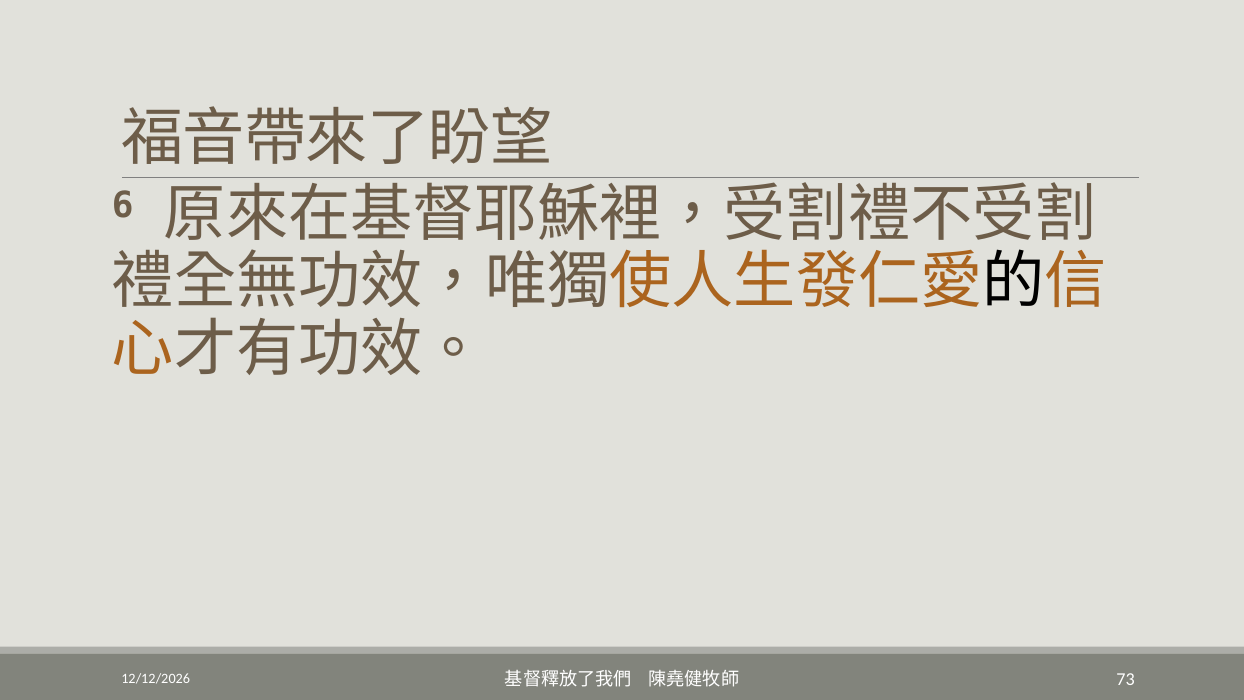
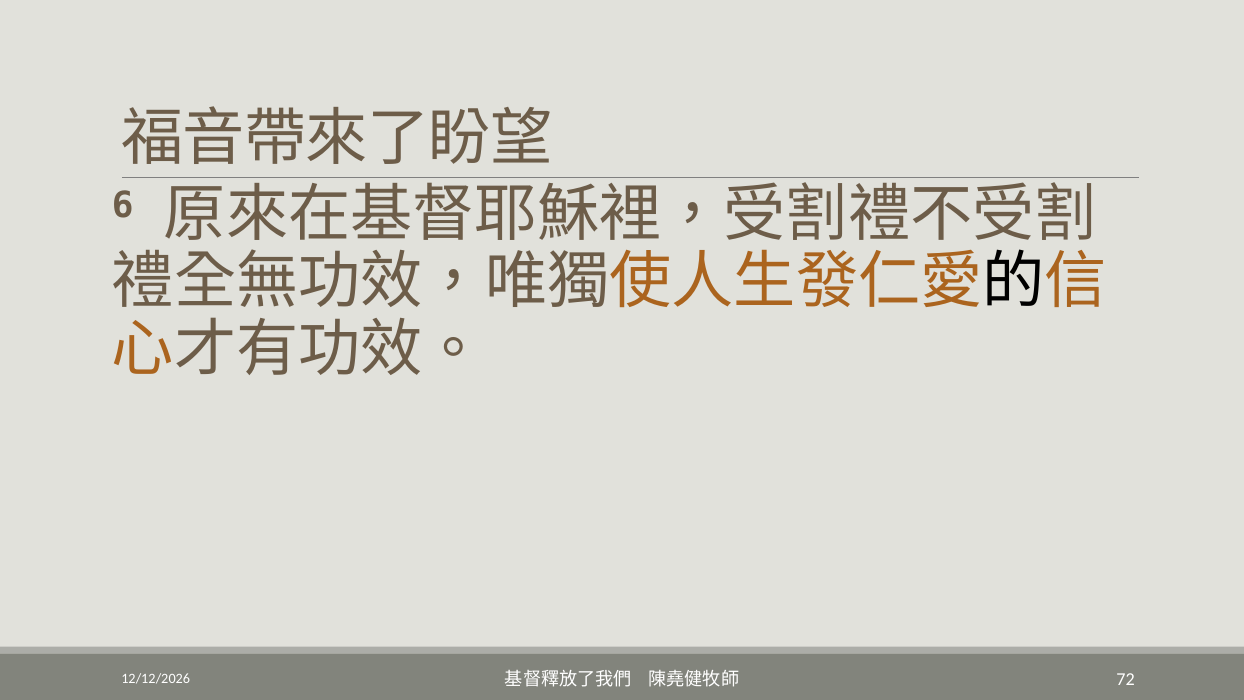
73: 73 -> 72
